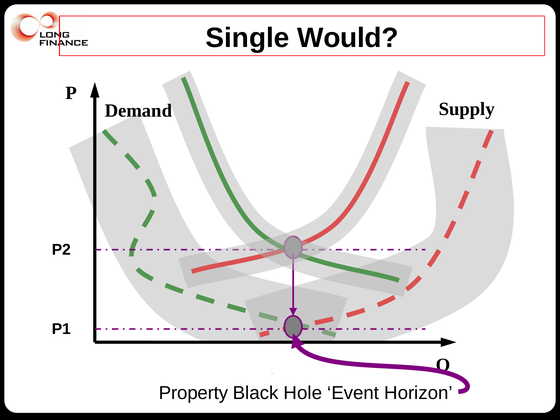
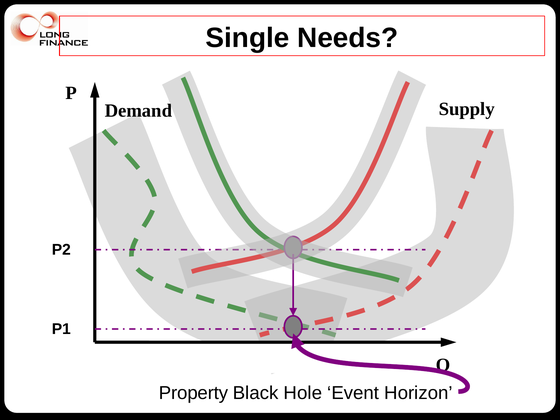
Would: Would -> Needs
